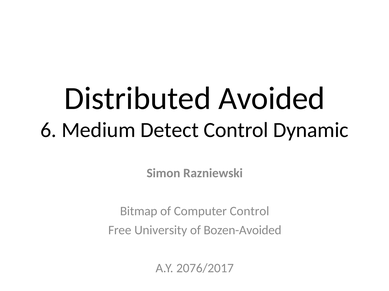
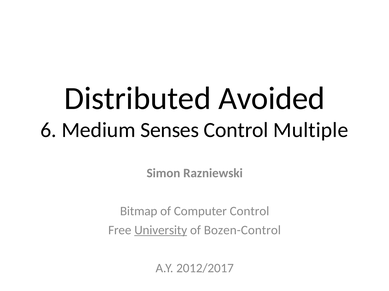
Detect: Detect -> Senses
Dynamic: Dynamic -> Multiple
University underline: none -> present
Bozen-Avoided: Bozen-Avoided -> Bozen-Control
2076/2017: 2076/2017 -> 2012/2017
